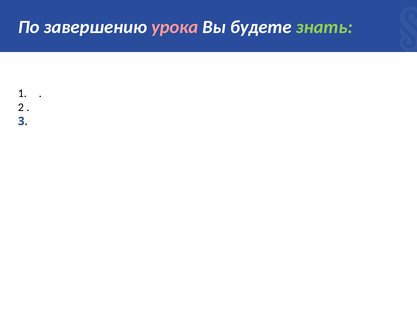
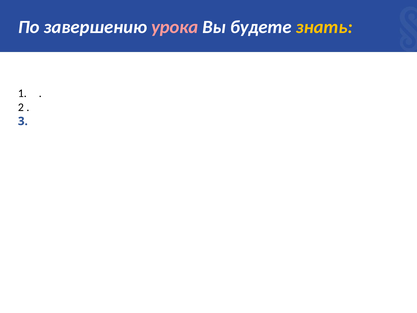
знать colour: light green -> yellow
